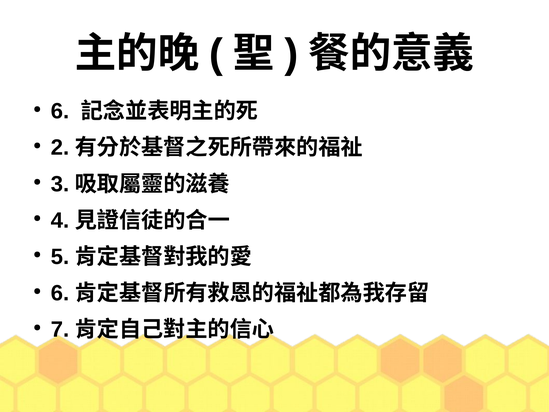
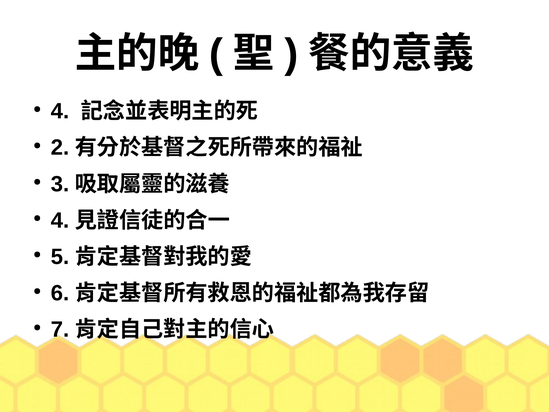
6 at (60, 111): 6 -> 4
